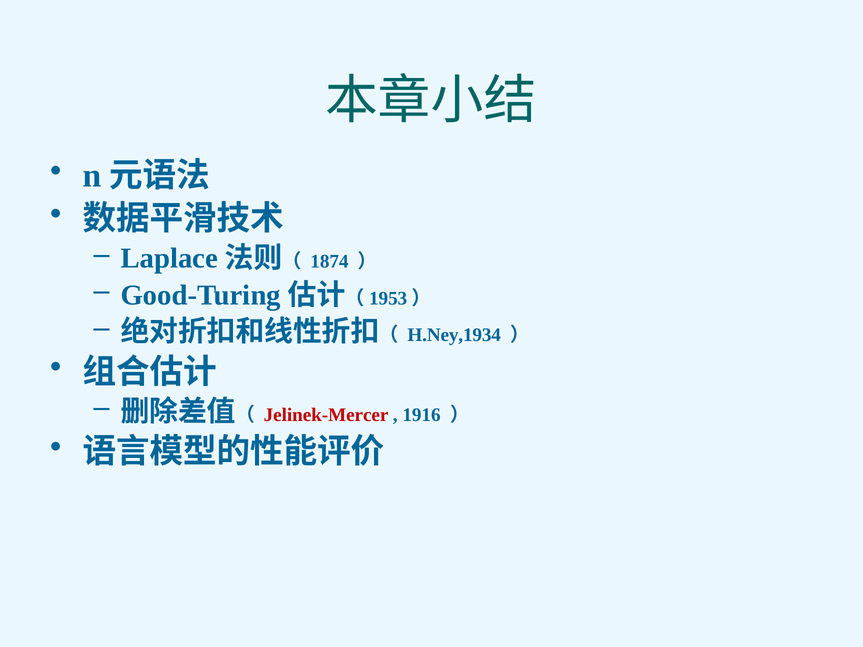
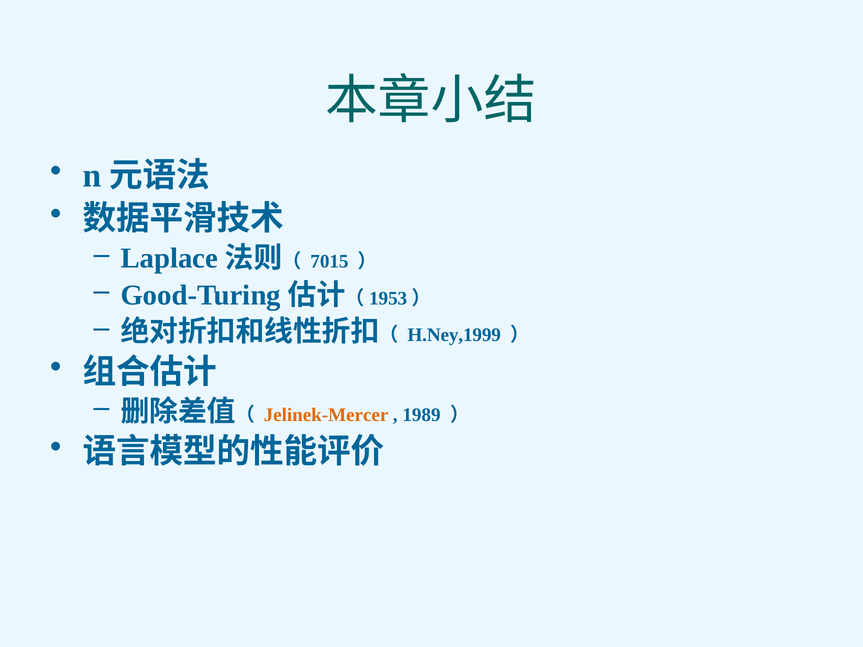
1874: 1874 -> 7015
H.Ney,1934: H.Ney,1934 -> H.Ney,1999
Jelinek-Mercer colour: red -> orange
1916: 1916 -> 1989
